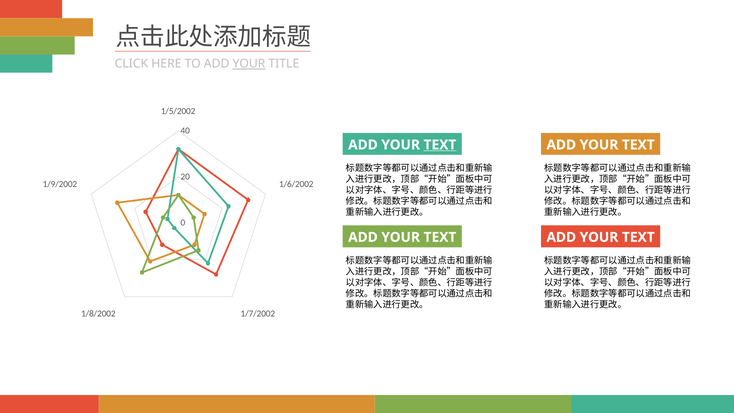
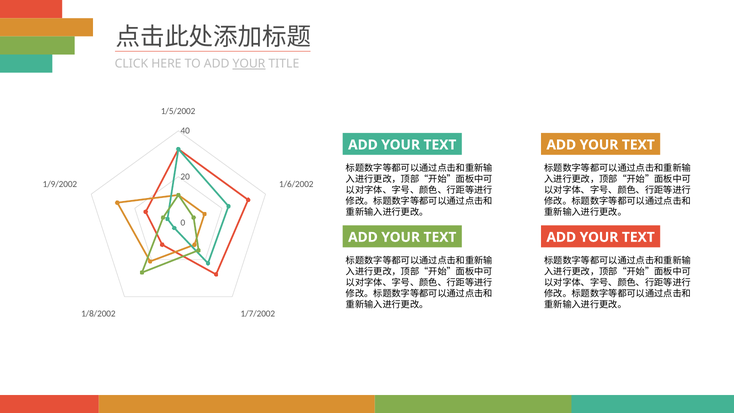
TEXT at (440, 145) underline: present -> none
